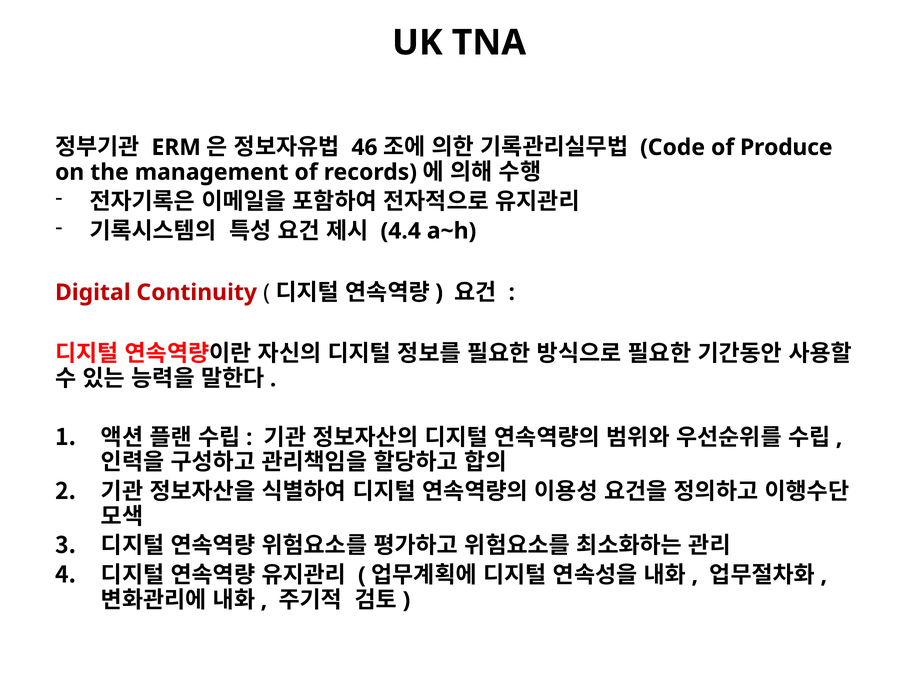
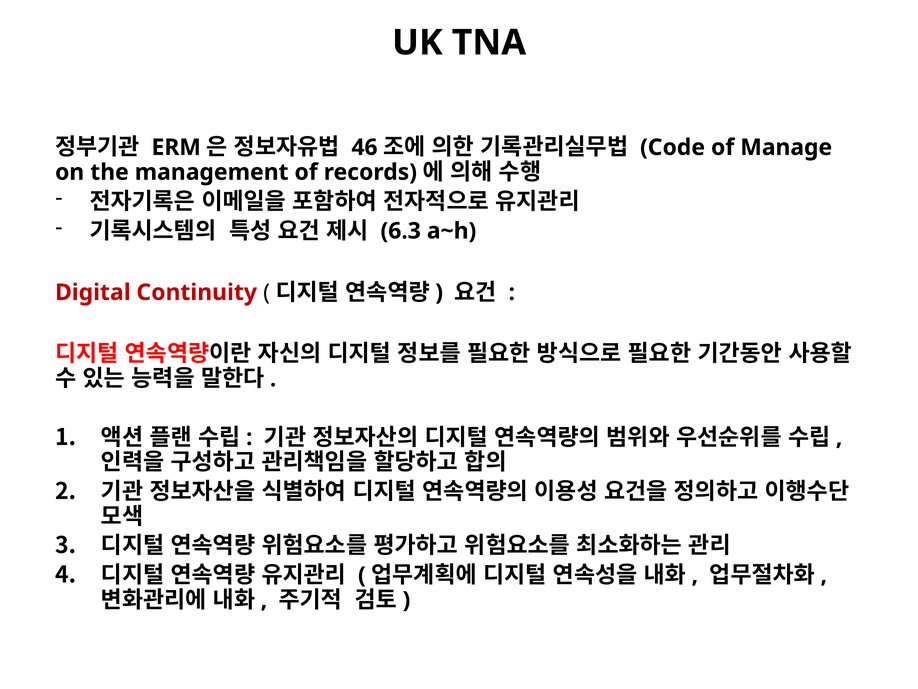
Produce: Produce -> Manage
4.4: 4.4 -> 6.3
